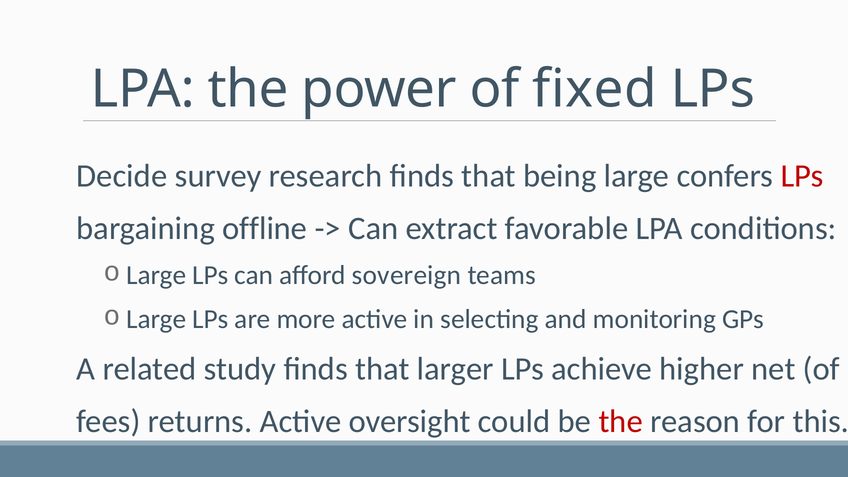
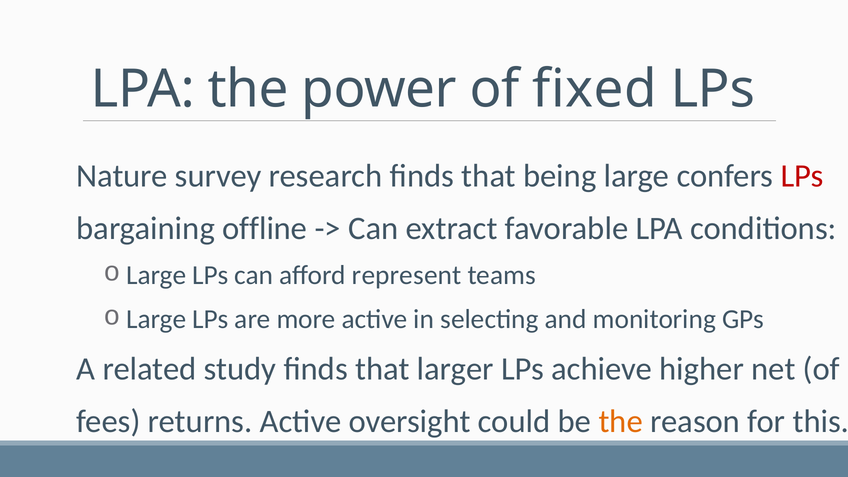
Decide: Decide -> Nature
sovereign: sovereign -> represent
the at (621, 422) colour: red -> orange
